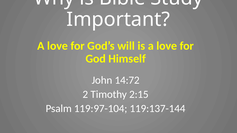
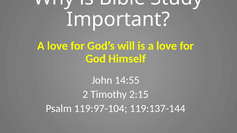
14:72: 14:72 -> 14:55
